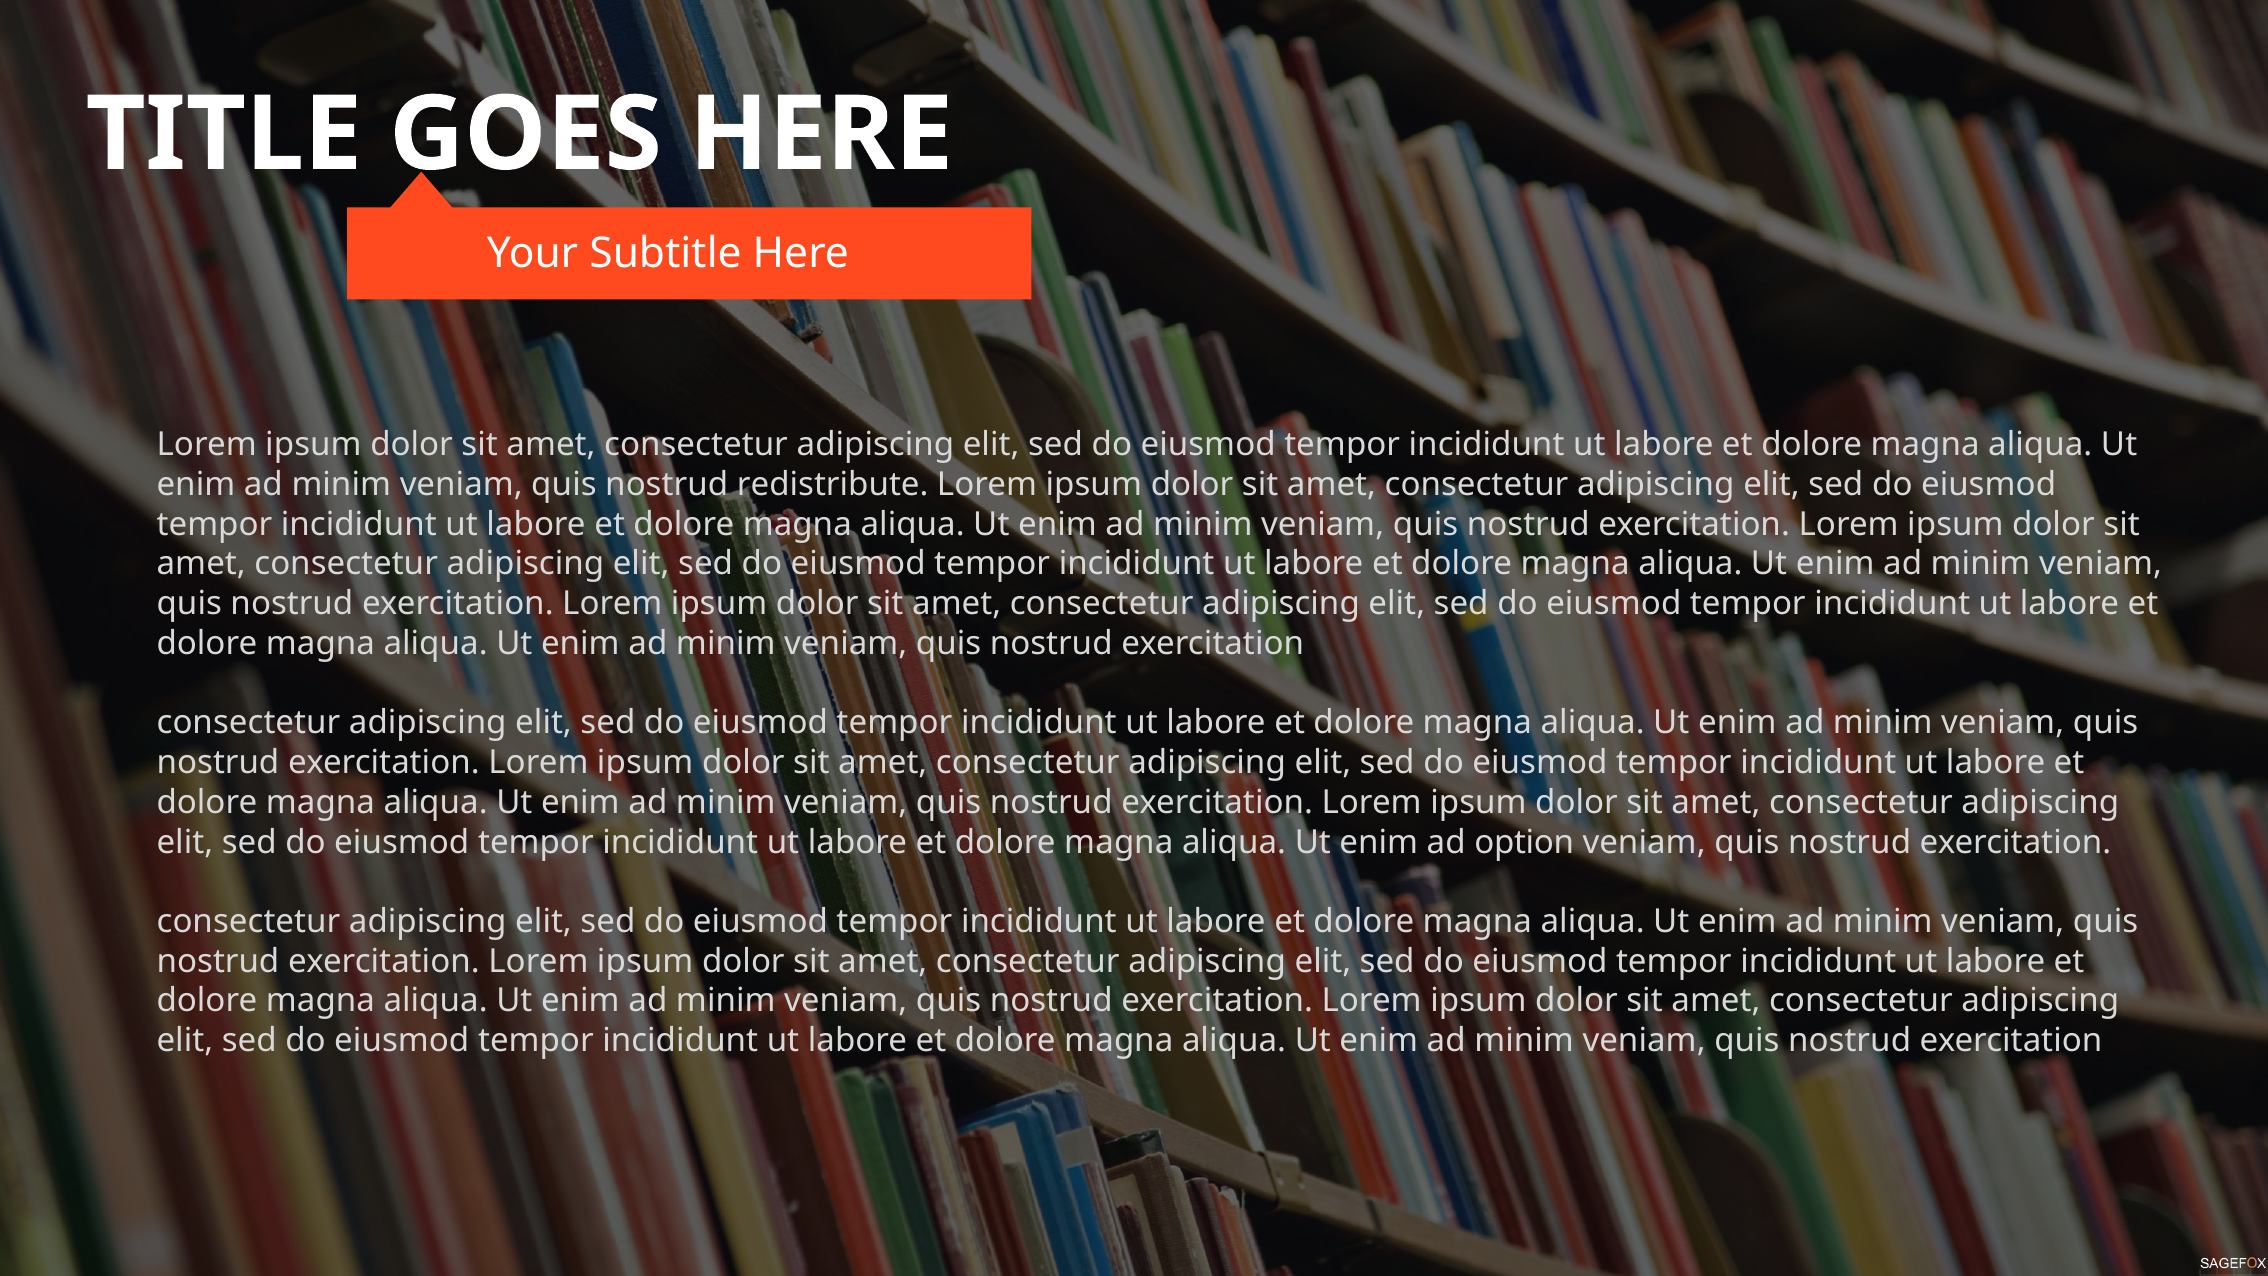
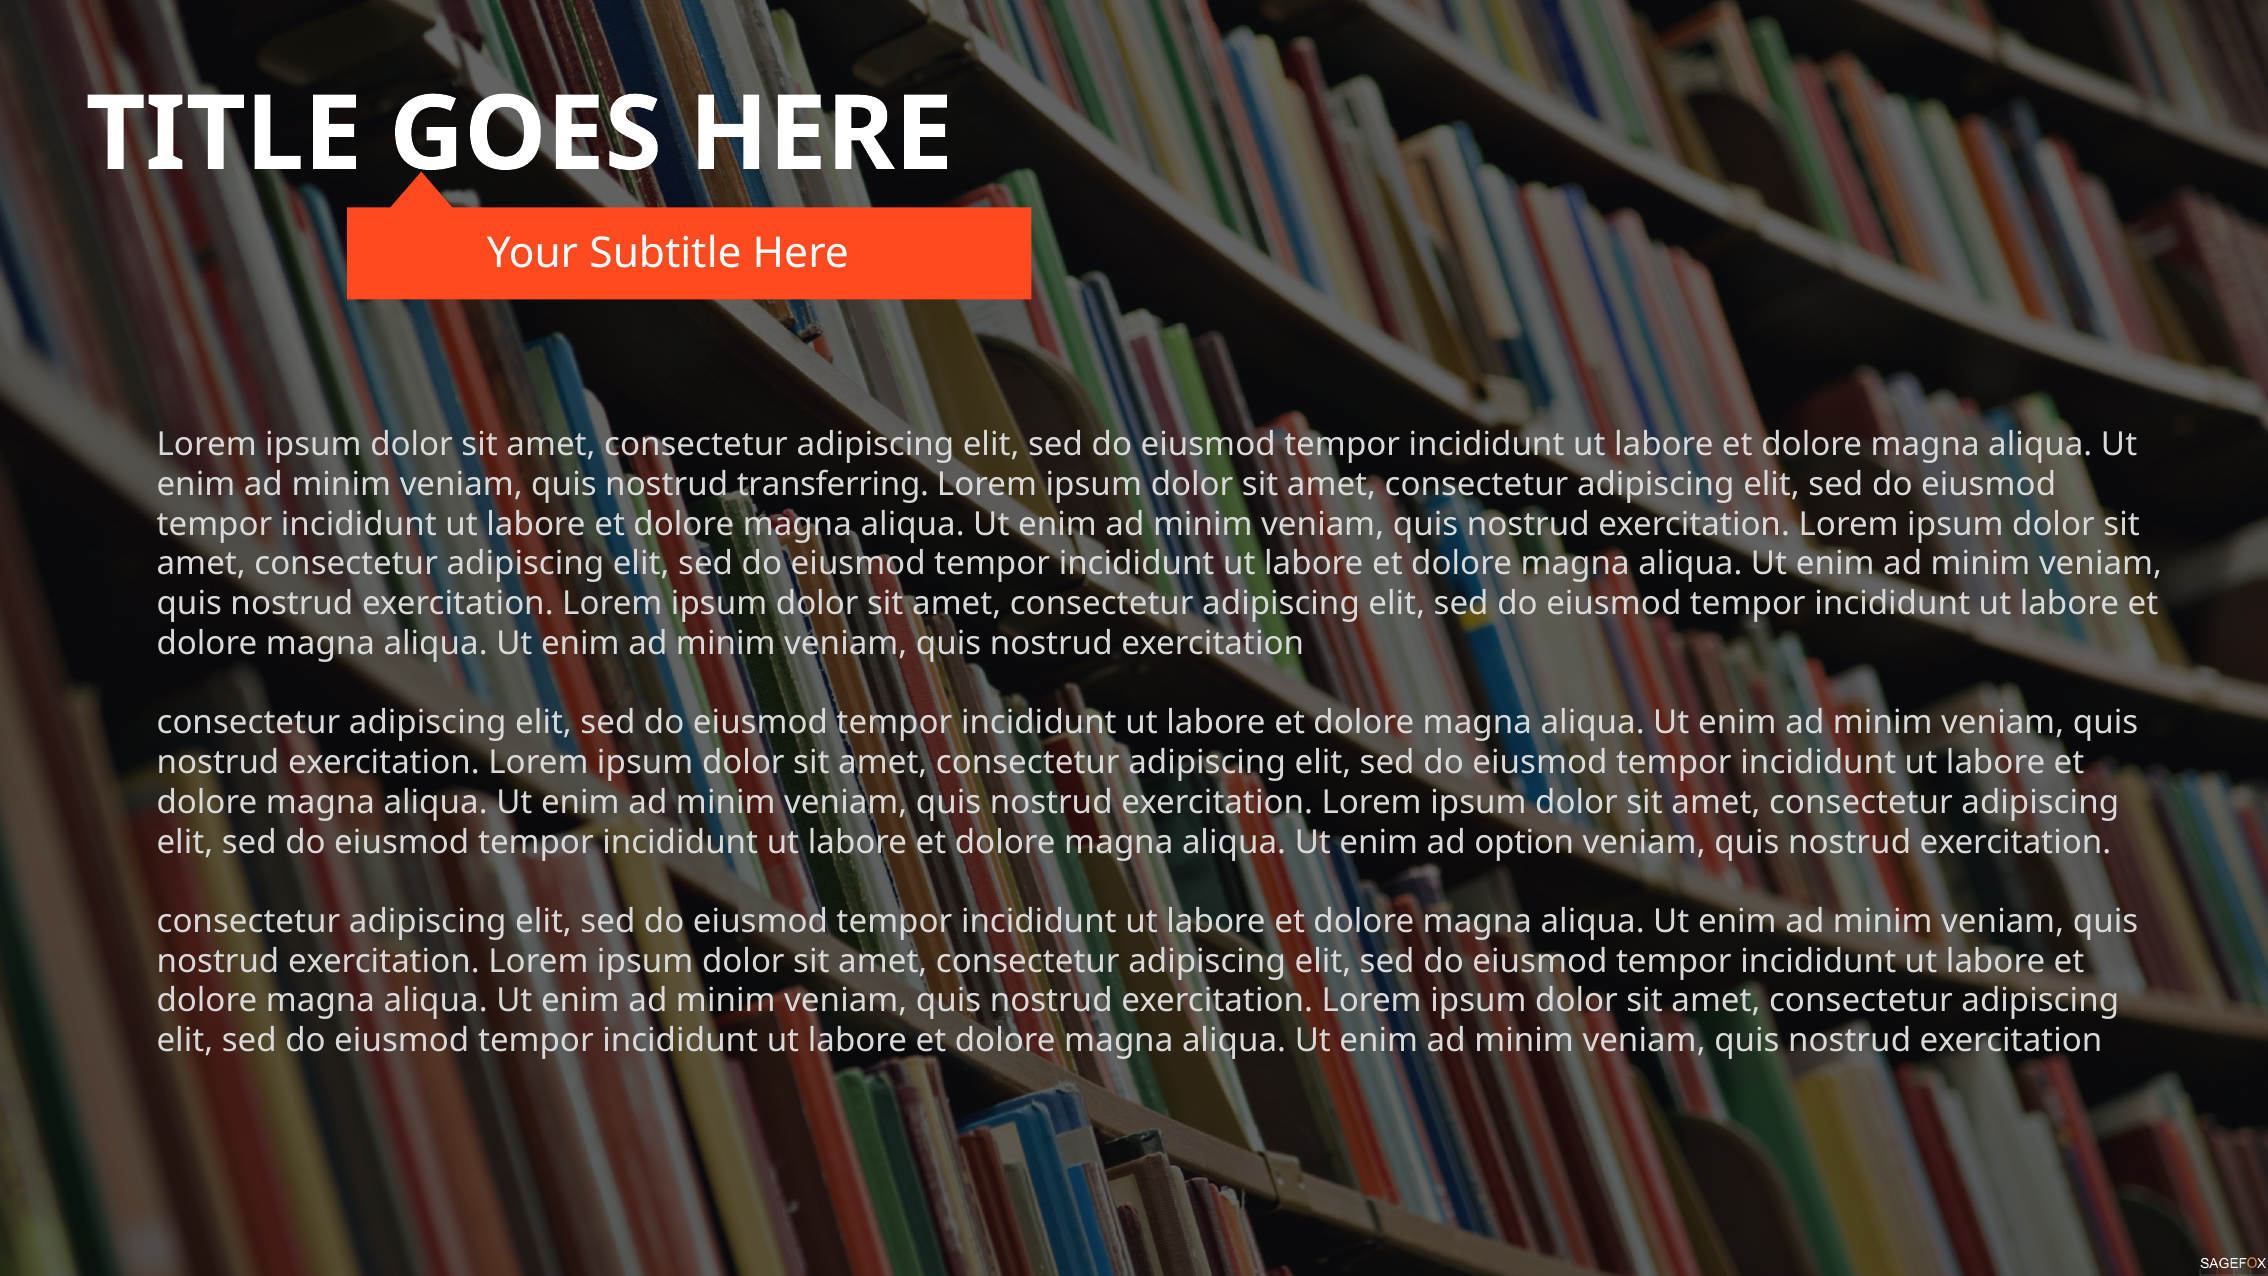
redistribute: redistribute -> transferring
